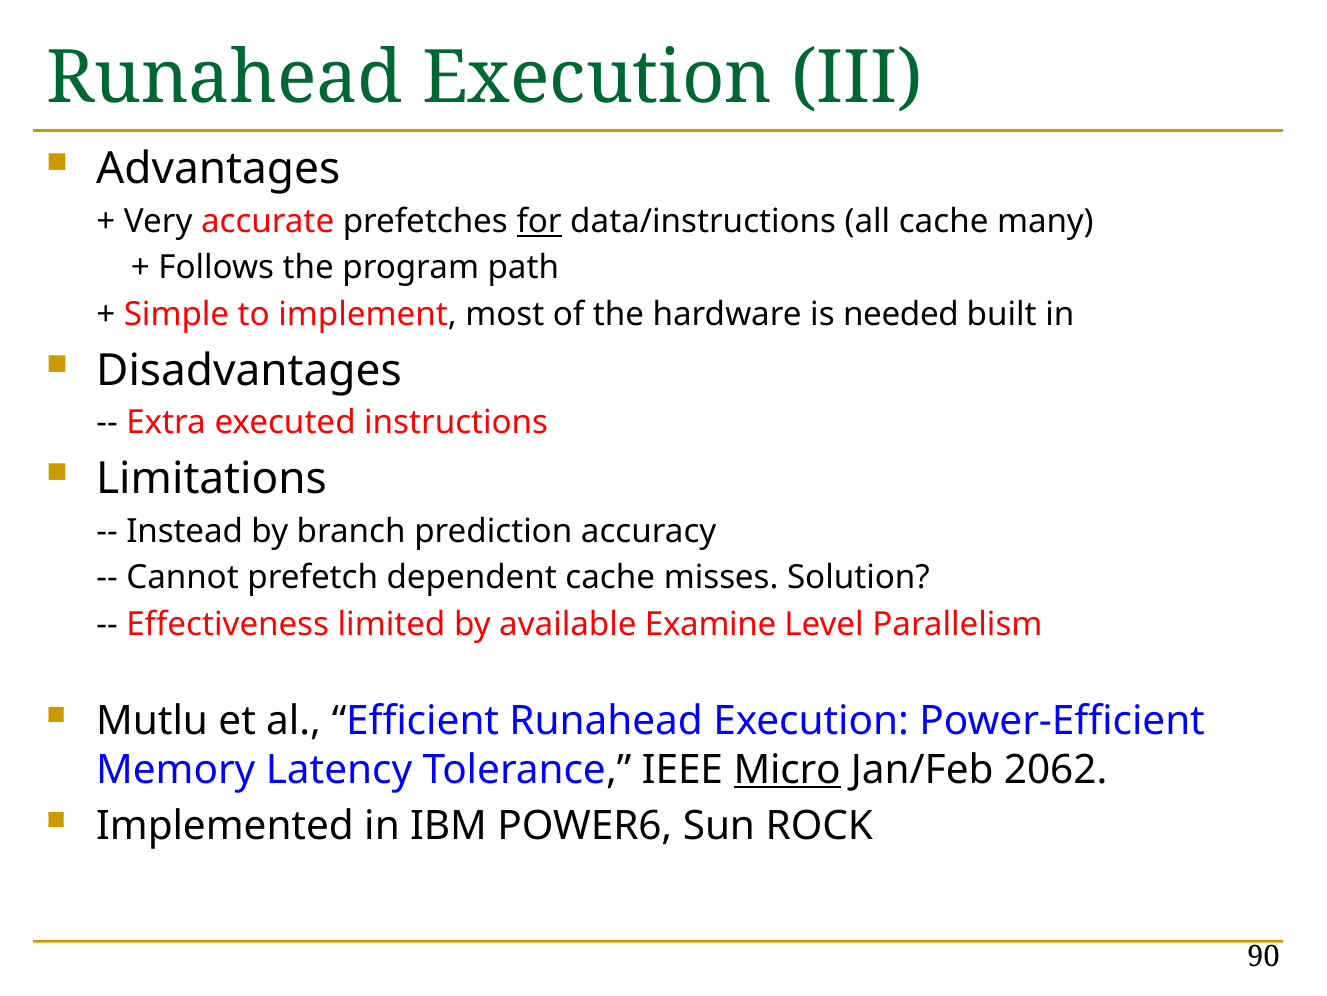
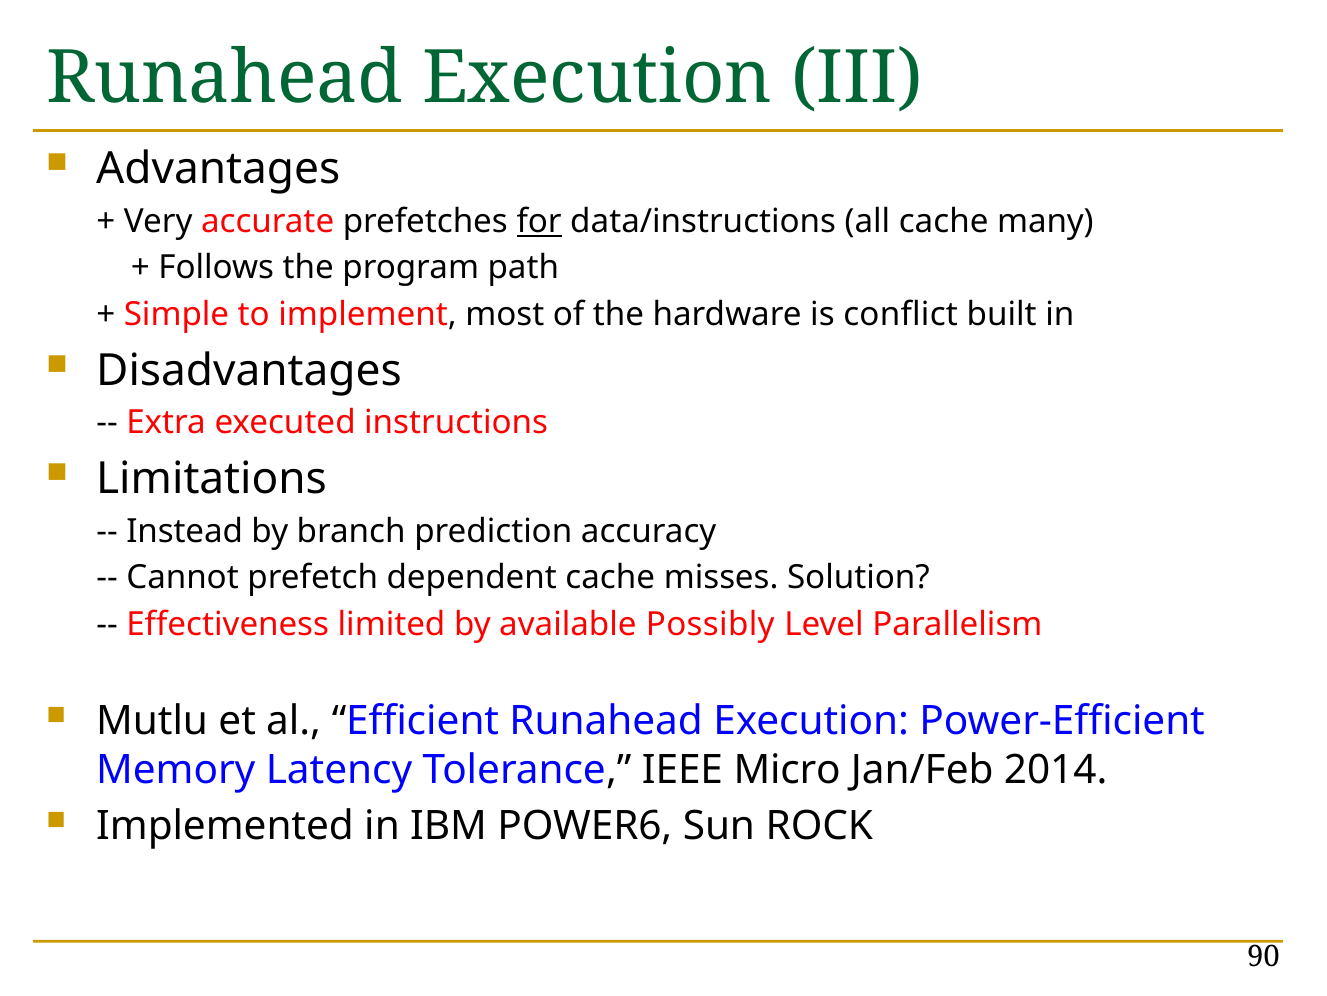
needed: needed -> conflict
Examine: Examine -> Possibly
Micro underline: present -> none
2062: 2062 -> 2014
